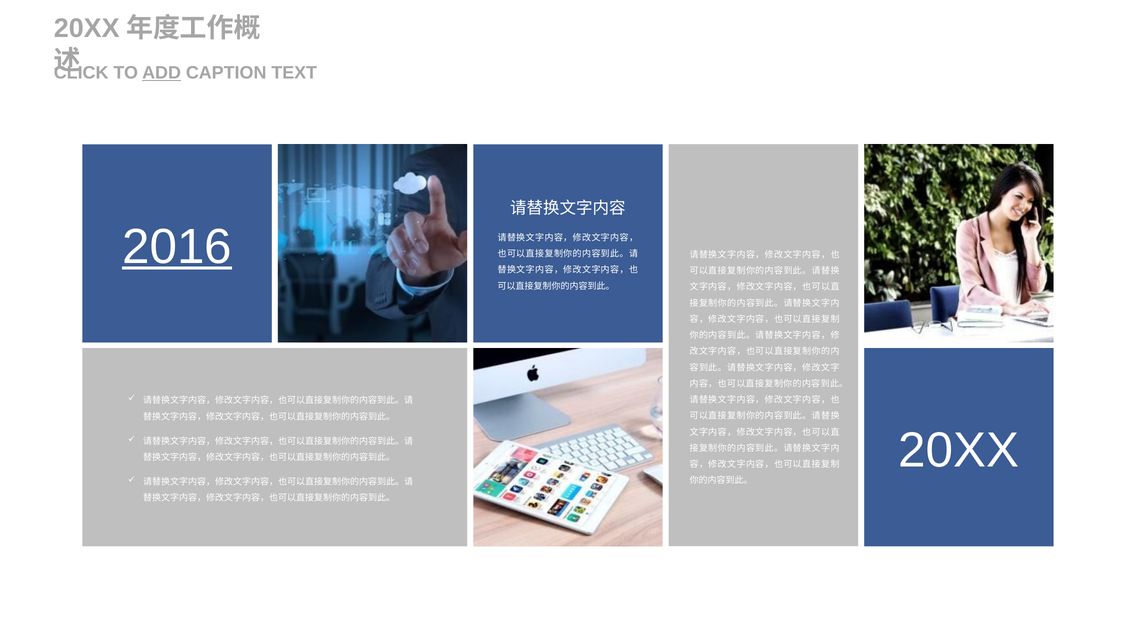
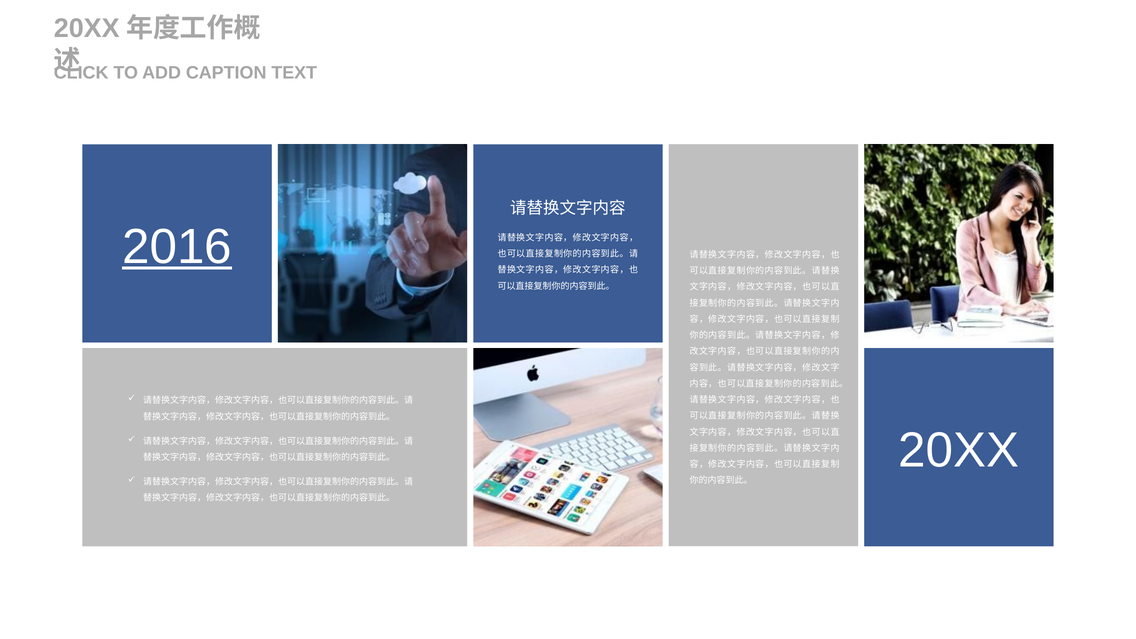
ADD underline: present -> none
